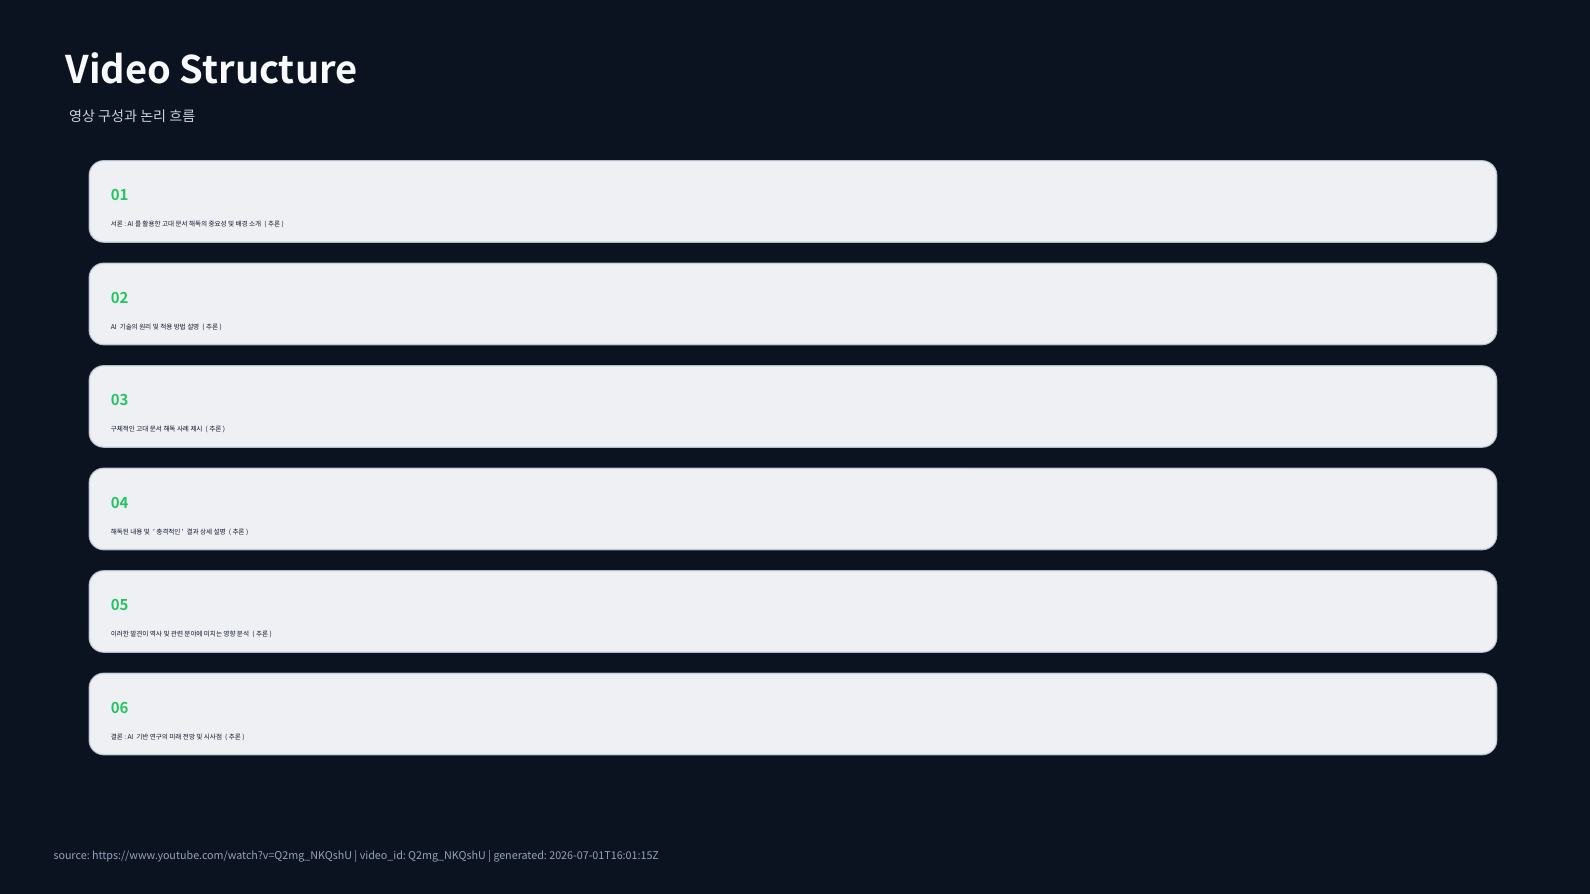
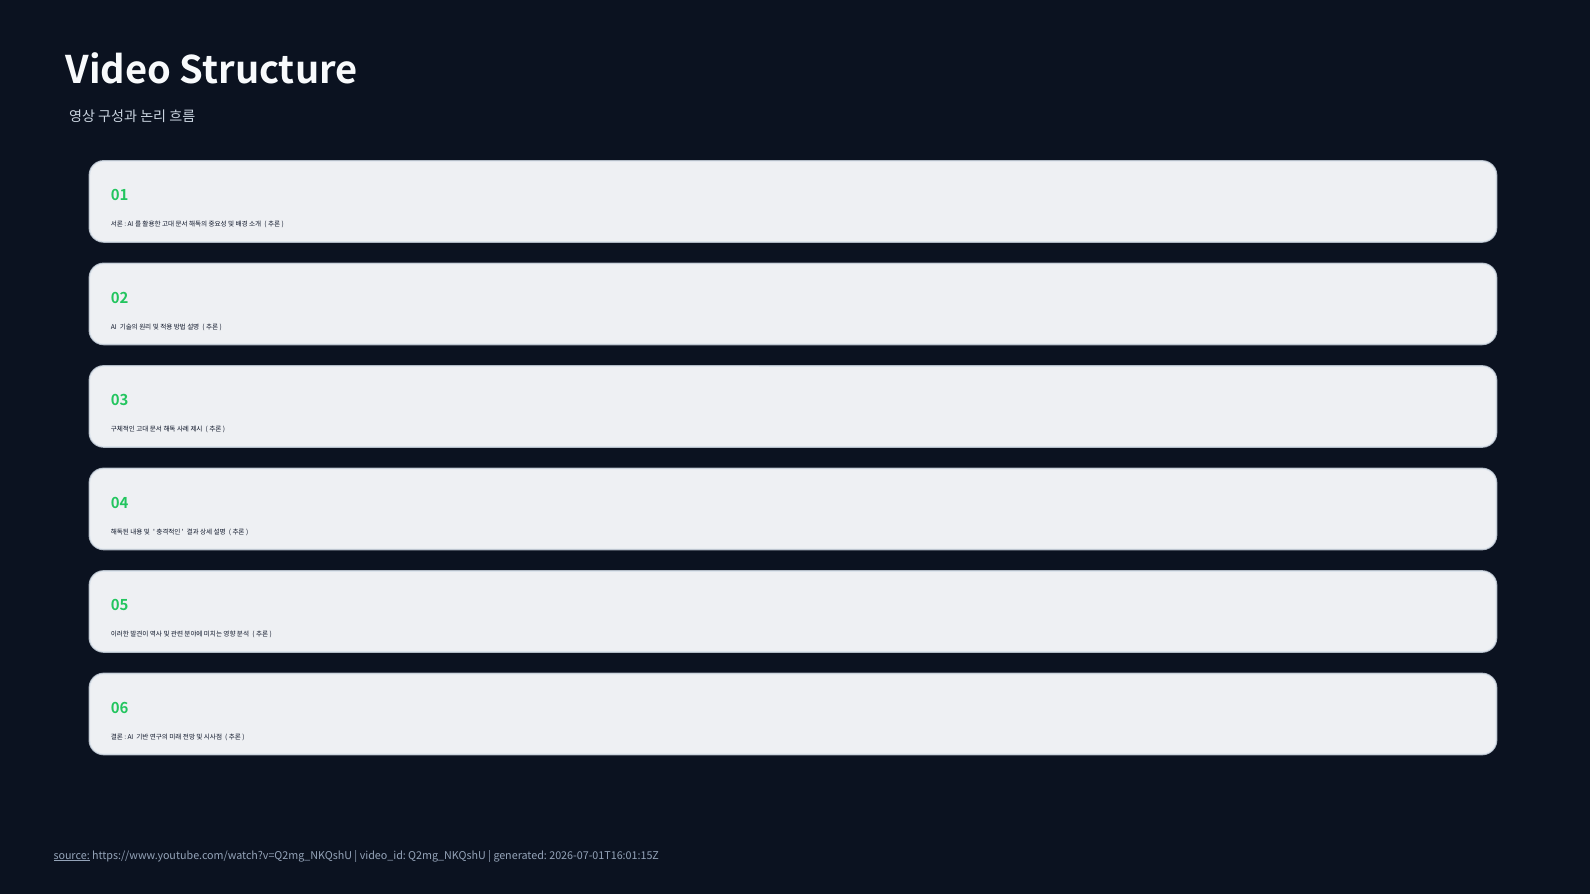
source underline: none -> present
